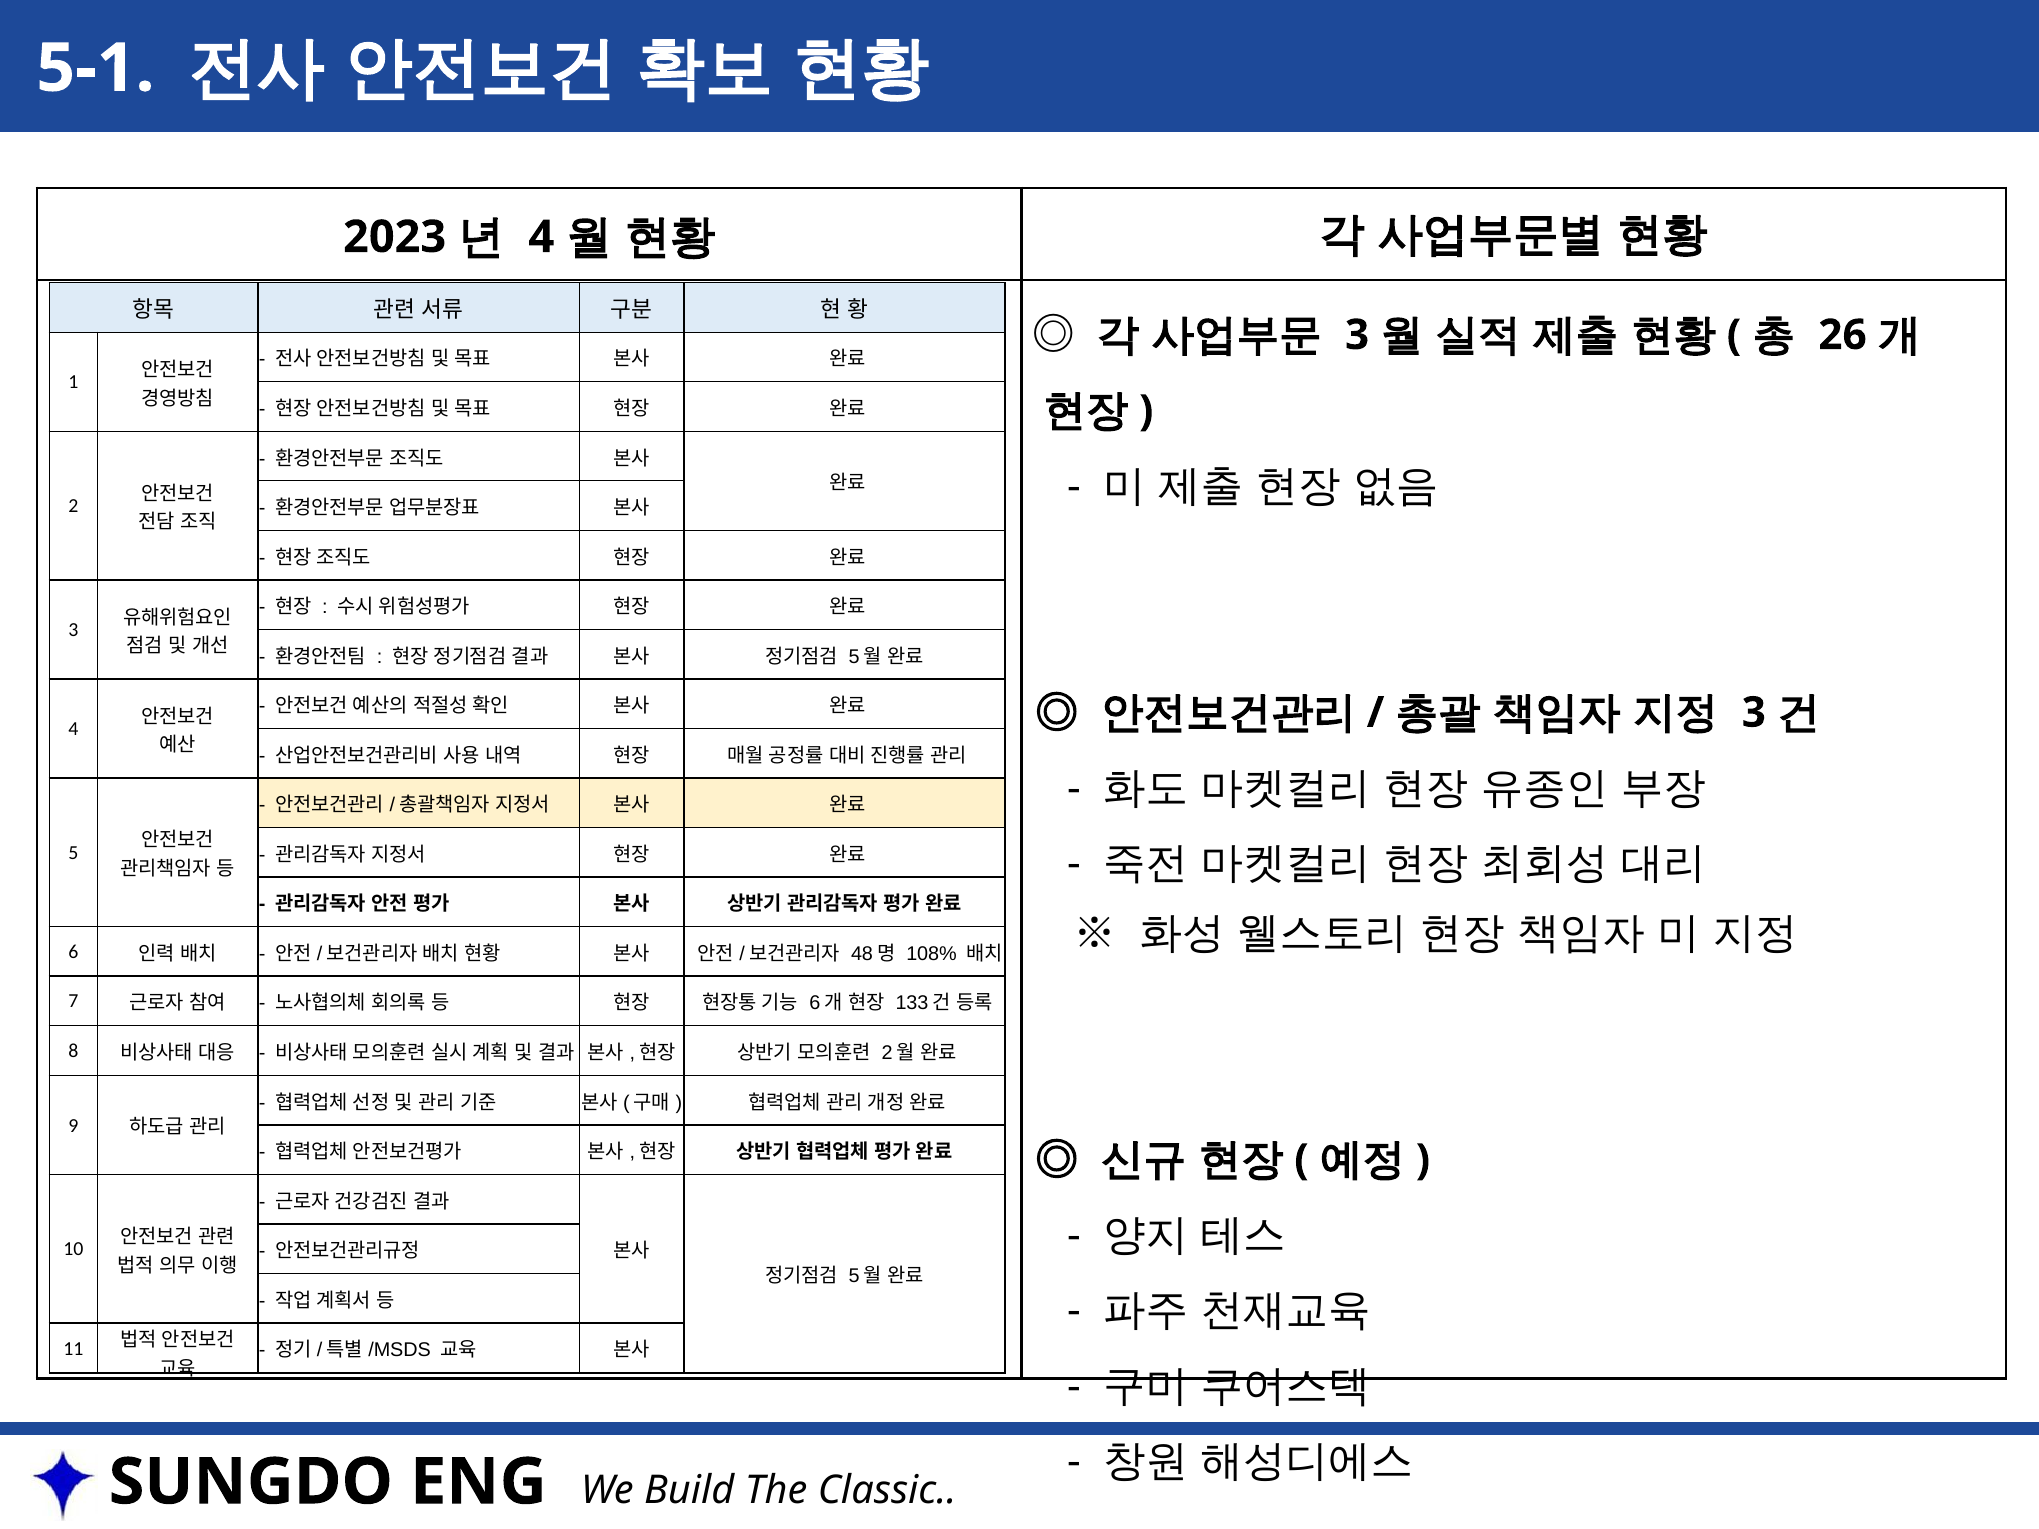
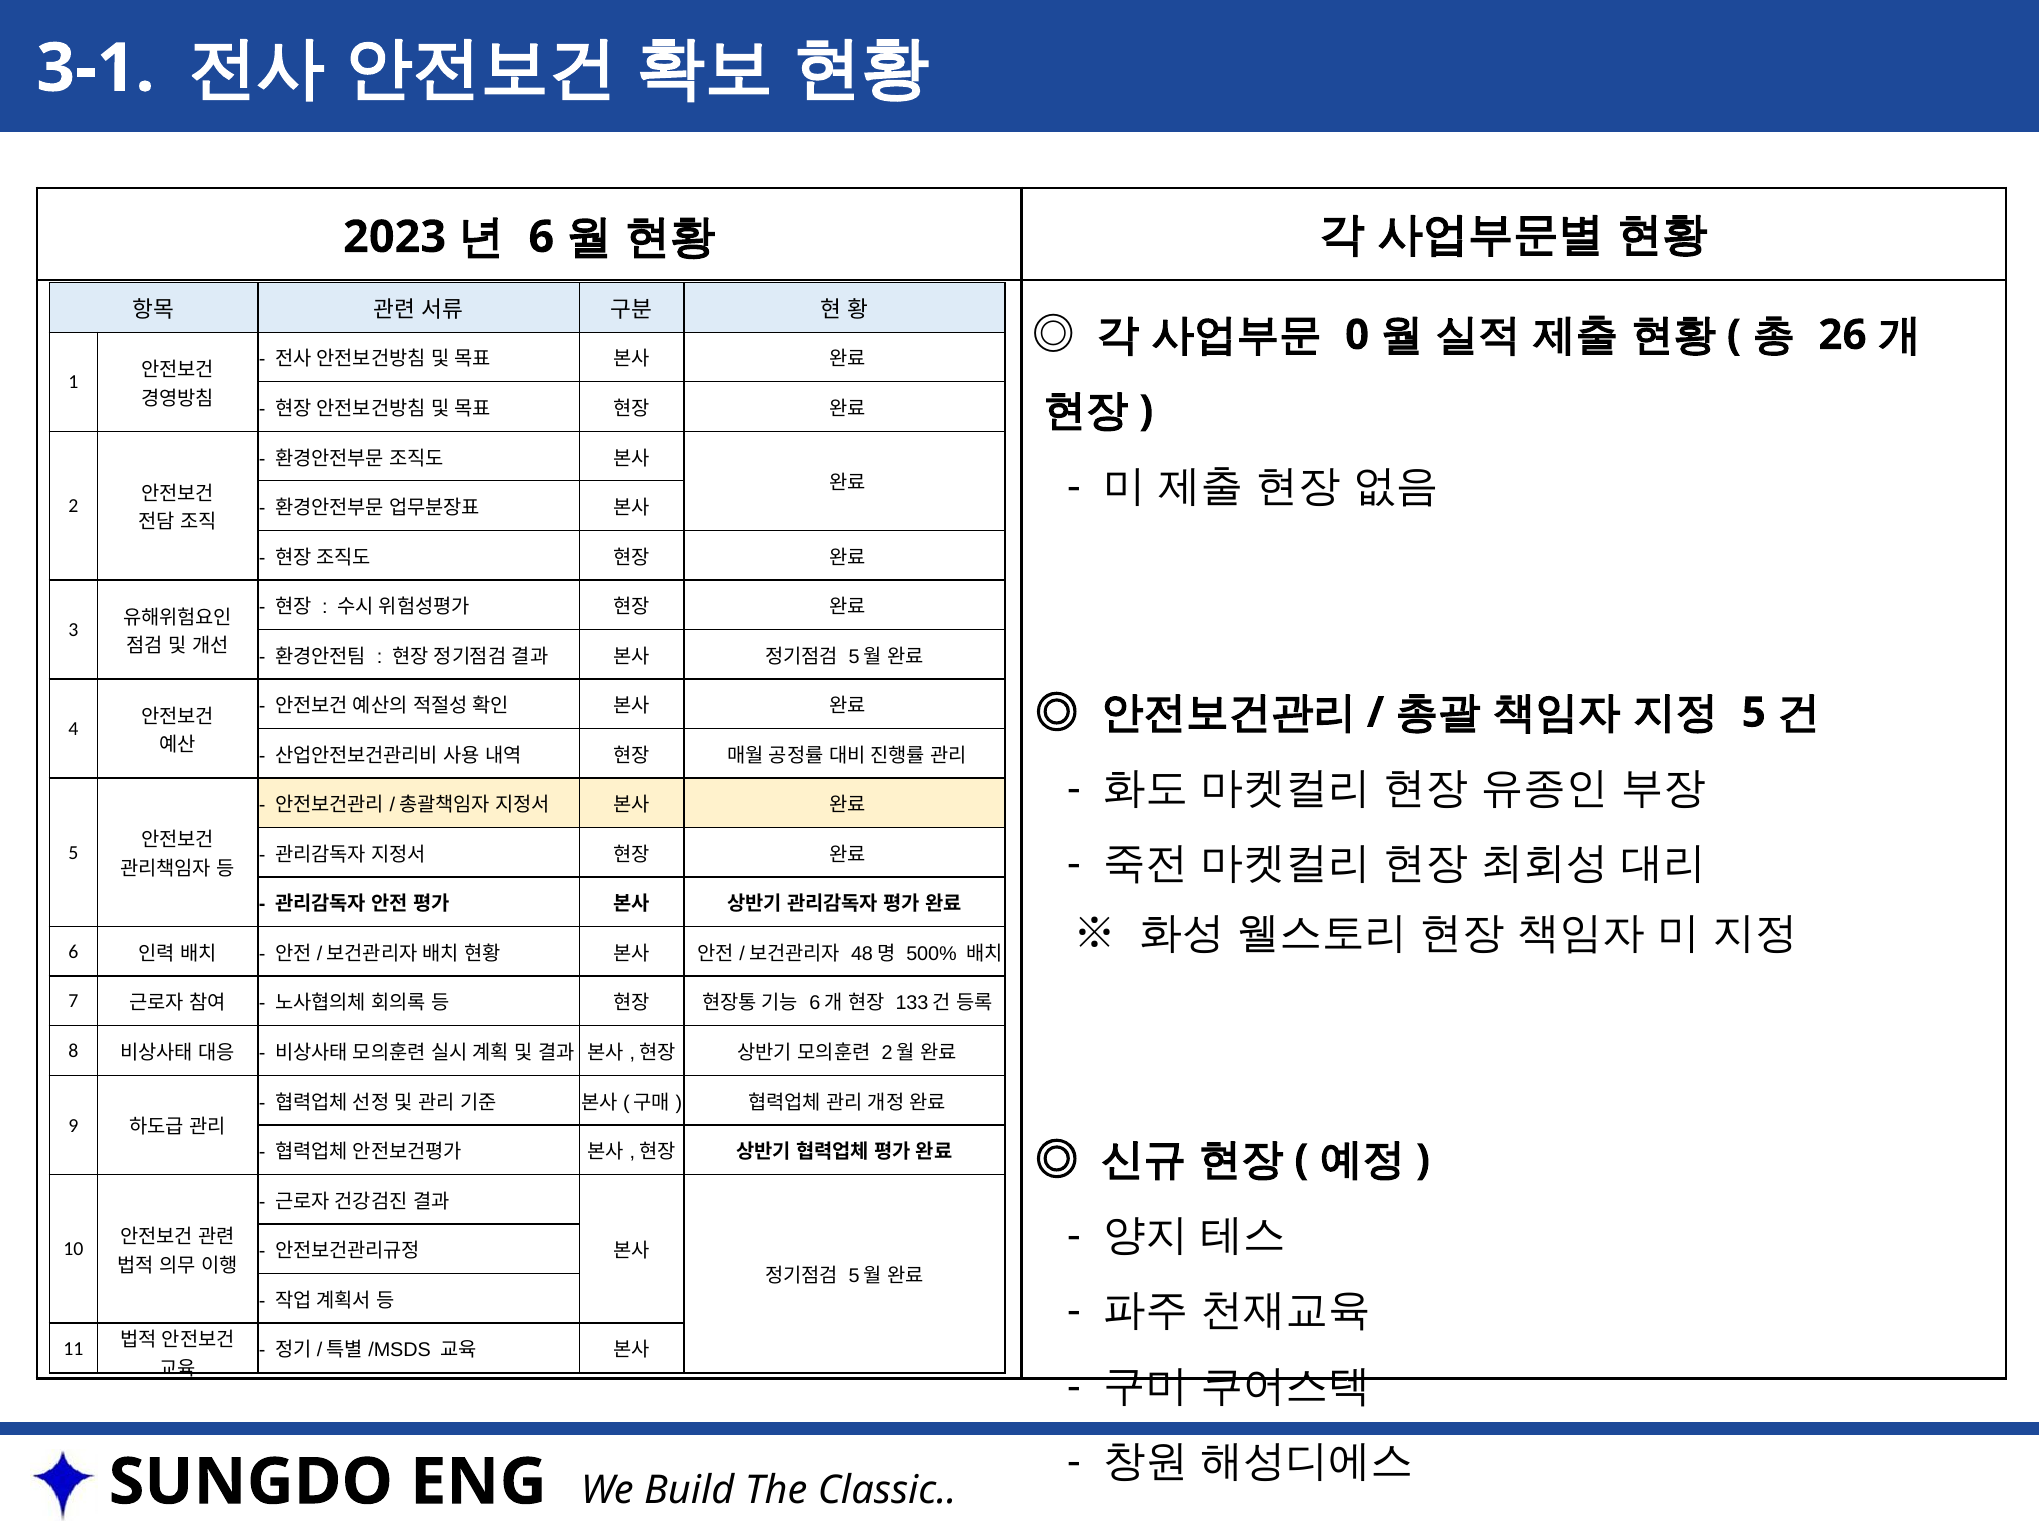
5-1: 5-1 -> 3-1
4 at (541, 237): 4 -> 6
3 at (1357, 335): 3 -> 0
3 at (1754, 713): 3 -> 5
108%: 108% -> 500%
